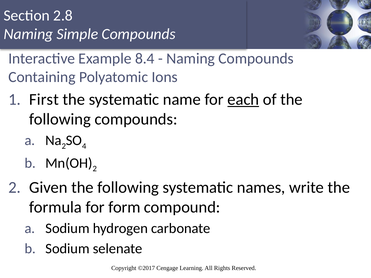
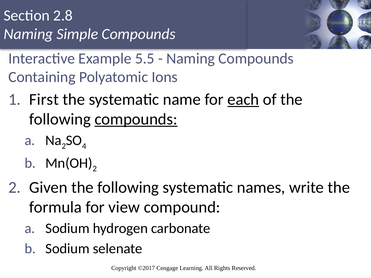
8.4: 8.4 -> 5.5
compounds at (136, 119) underline: none -> present
form: form -> view
